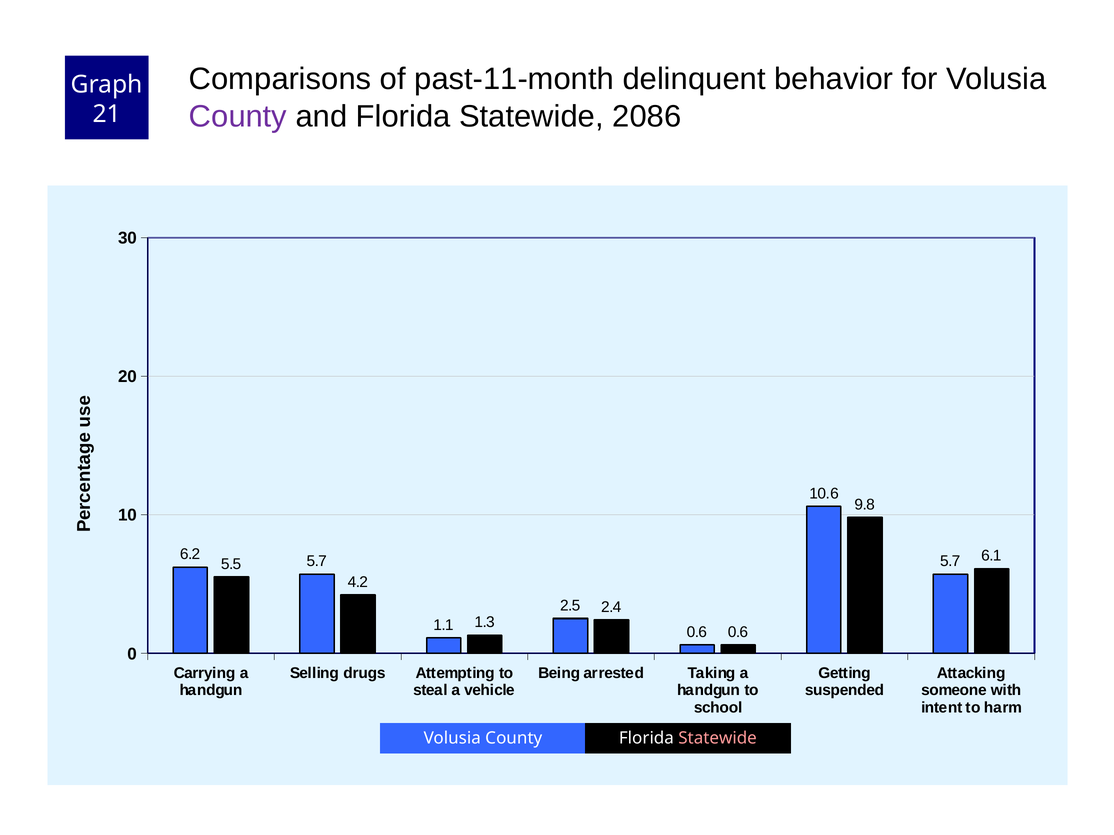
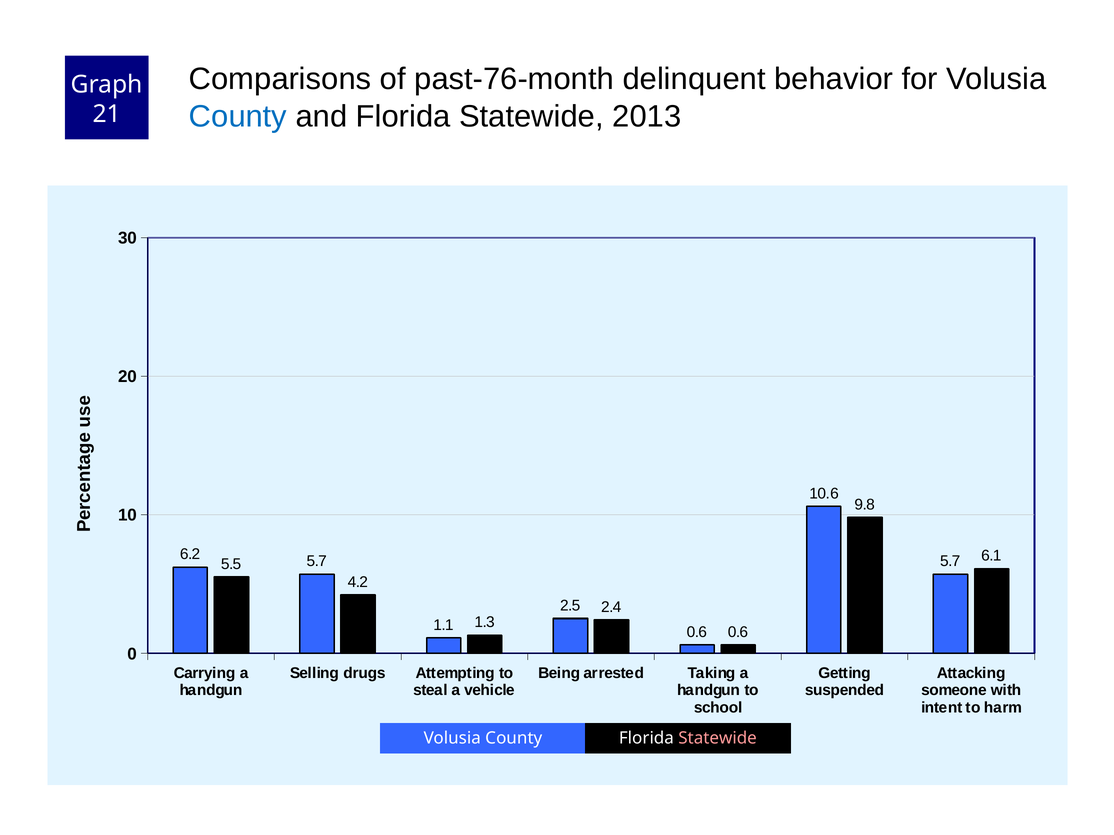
past-11-month: past-11-month -> past-76-month
County at (238, 116) colour: purple -> blue
2086: 2086 -> 2013
